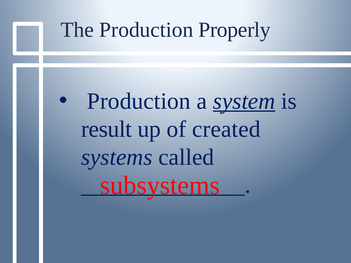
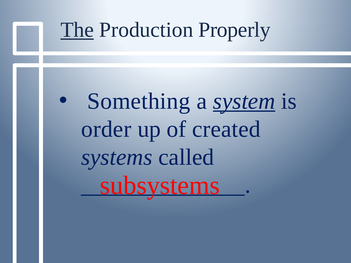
The underline: none -> present
Production at (139, 101): Production -> Something
result: result -> order
